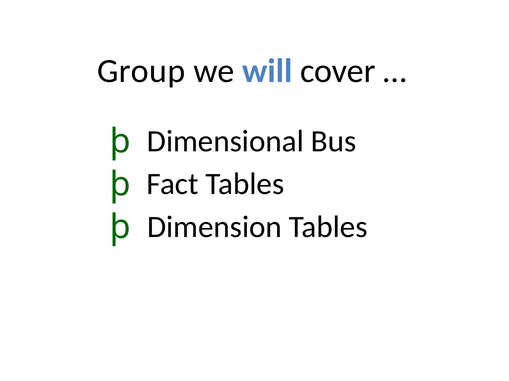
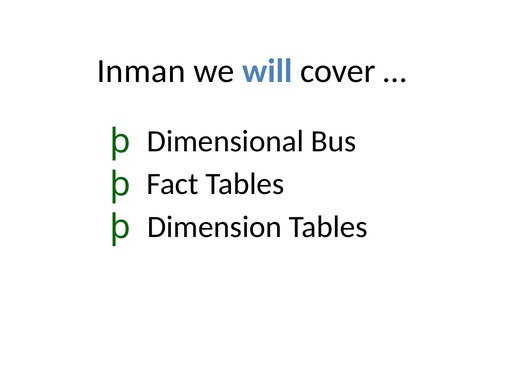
Group: Group -> Inman
